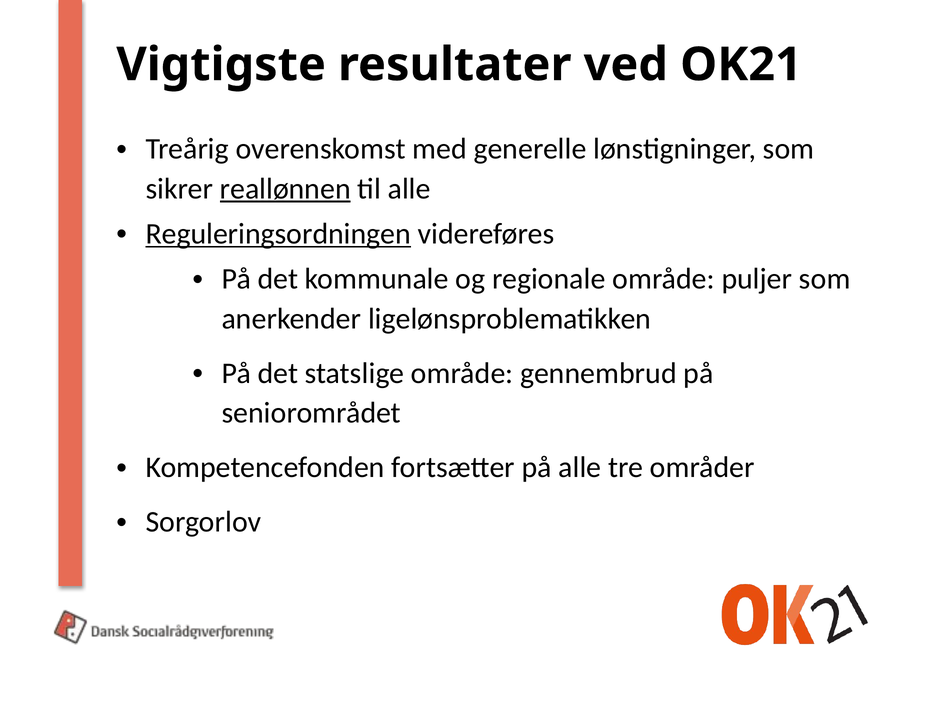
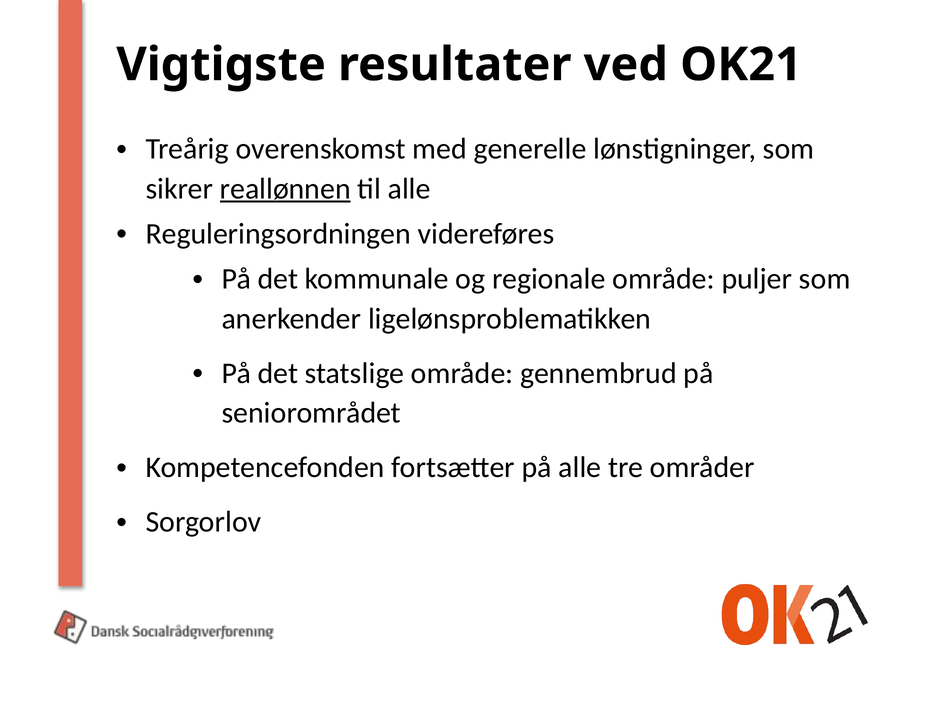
Reguleringsordningen underline: present -> none
